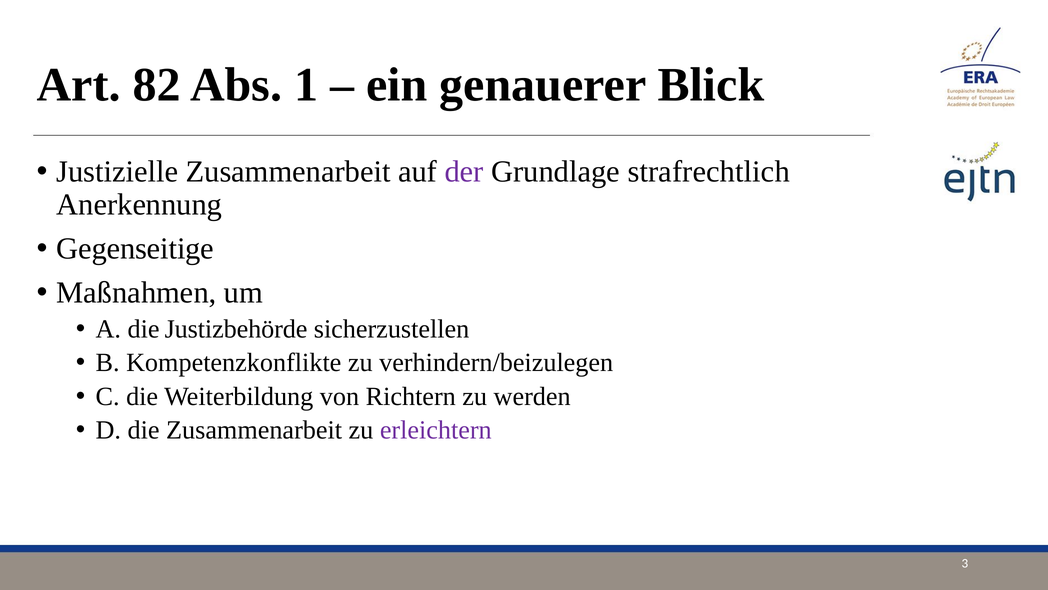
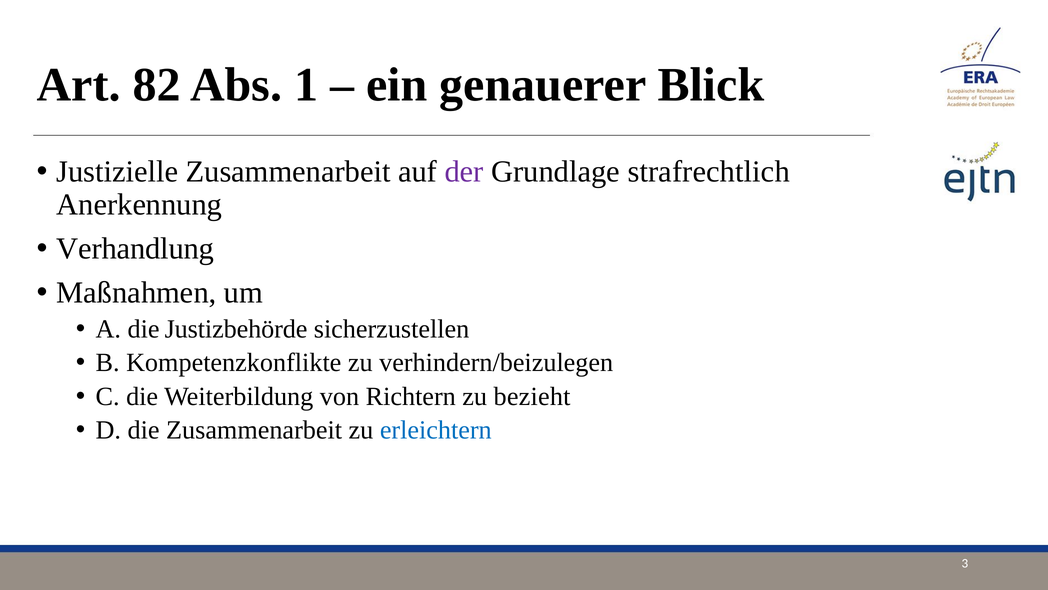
Gegenseitige: Gegenseitige -> Verhandlung
werden: werden -> bezieht
erleichtern colour: purple -> blue
